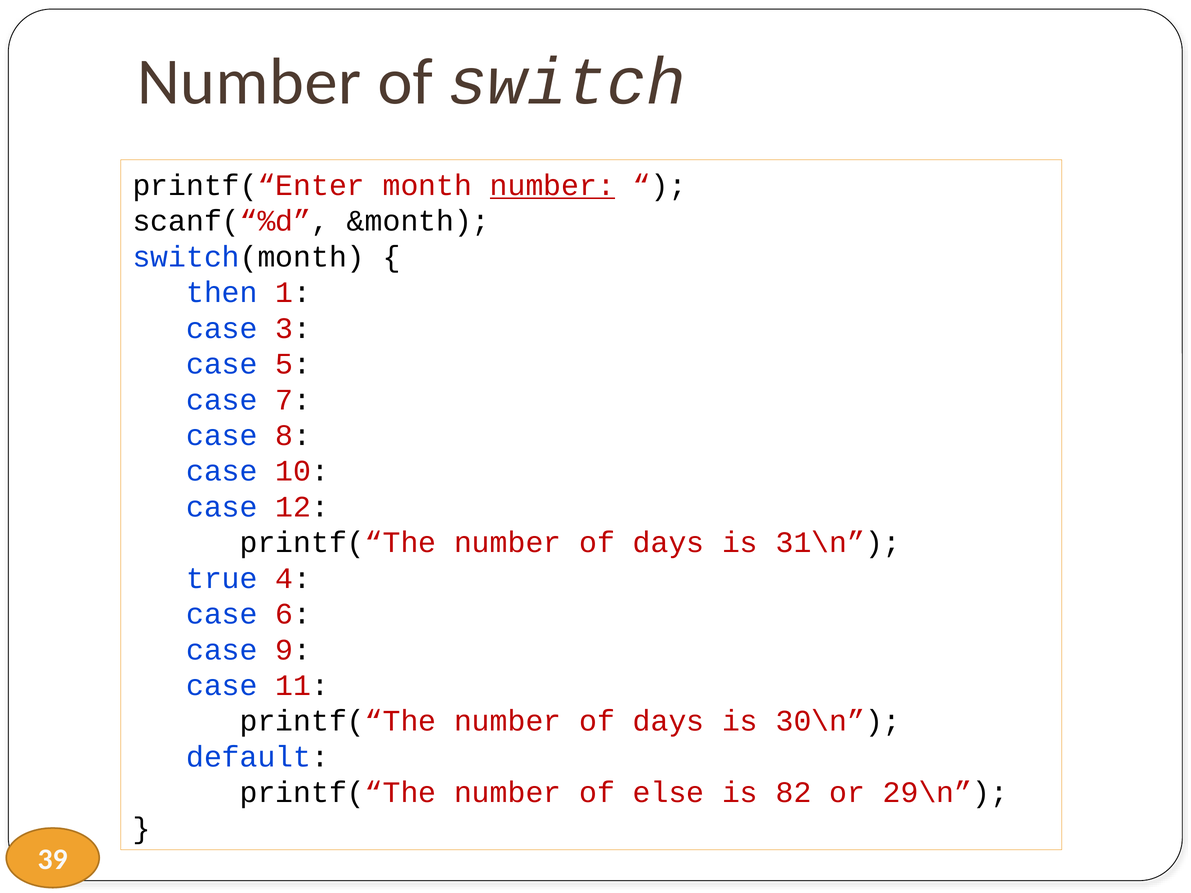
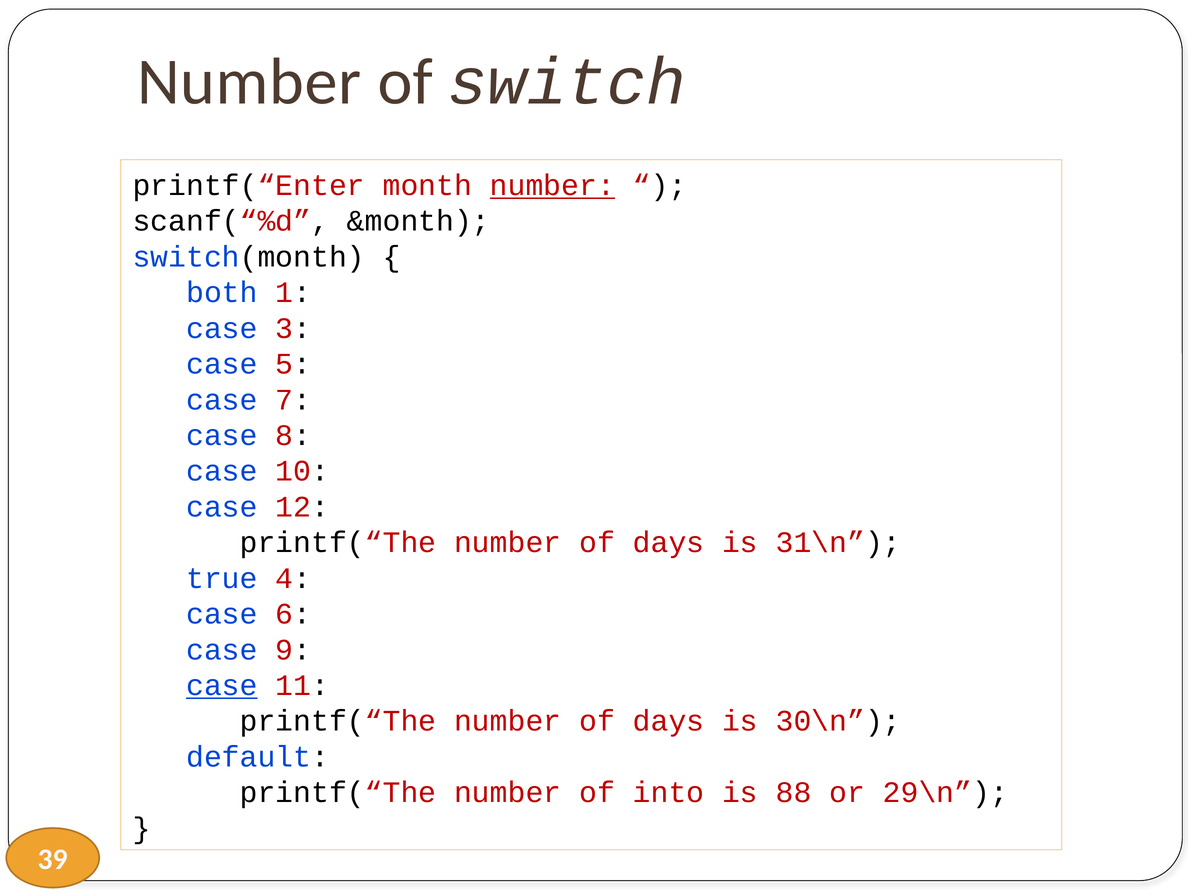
then: then -> both
case at (222, 686) underline: none -> present
else: else -> into
82: 82 -> 88
